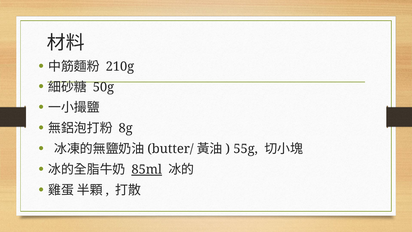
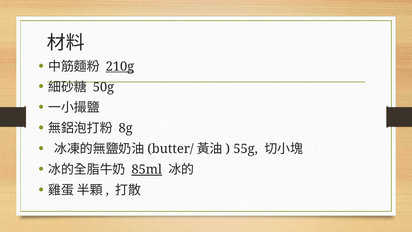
210g underline: none -> present
